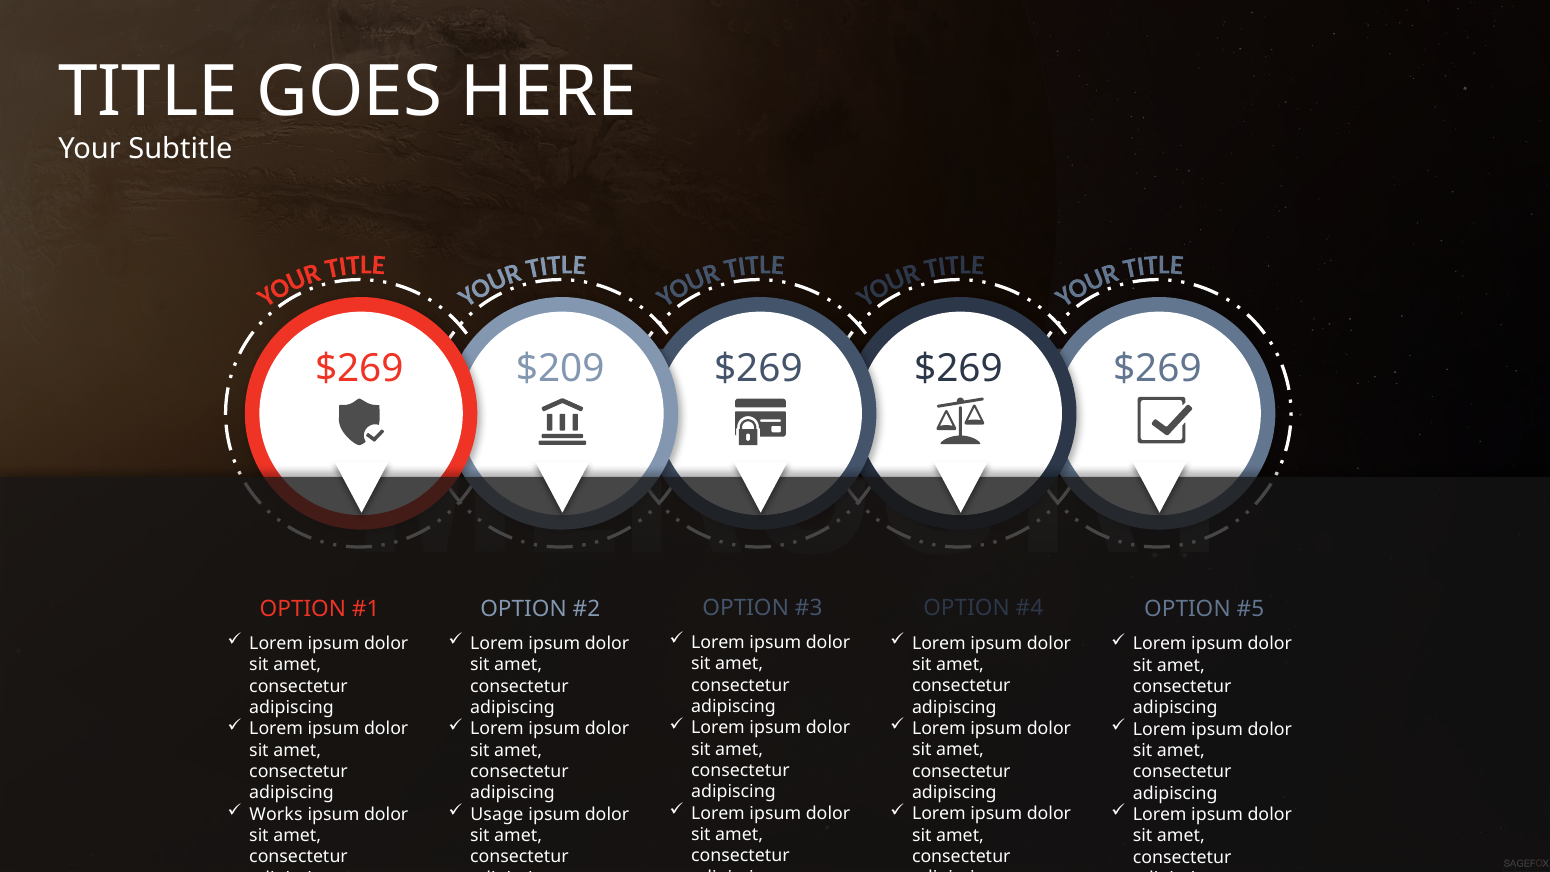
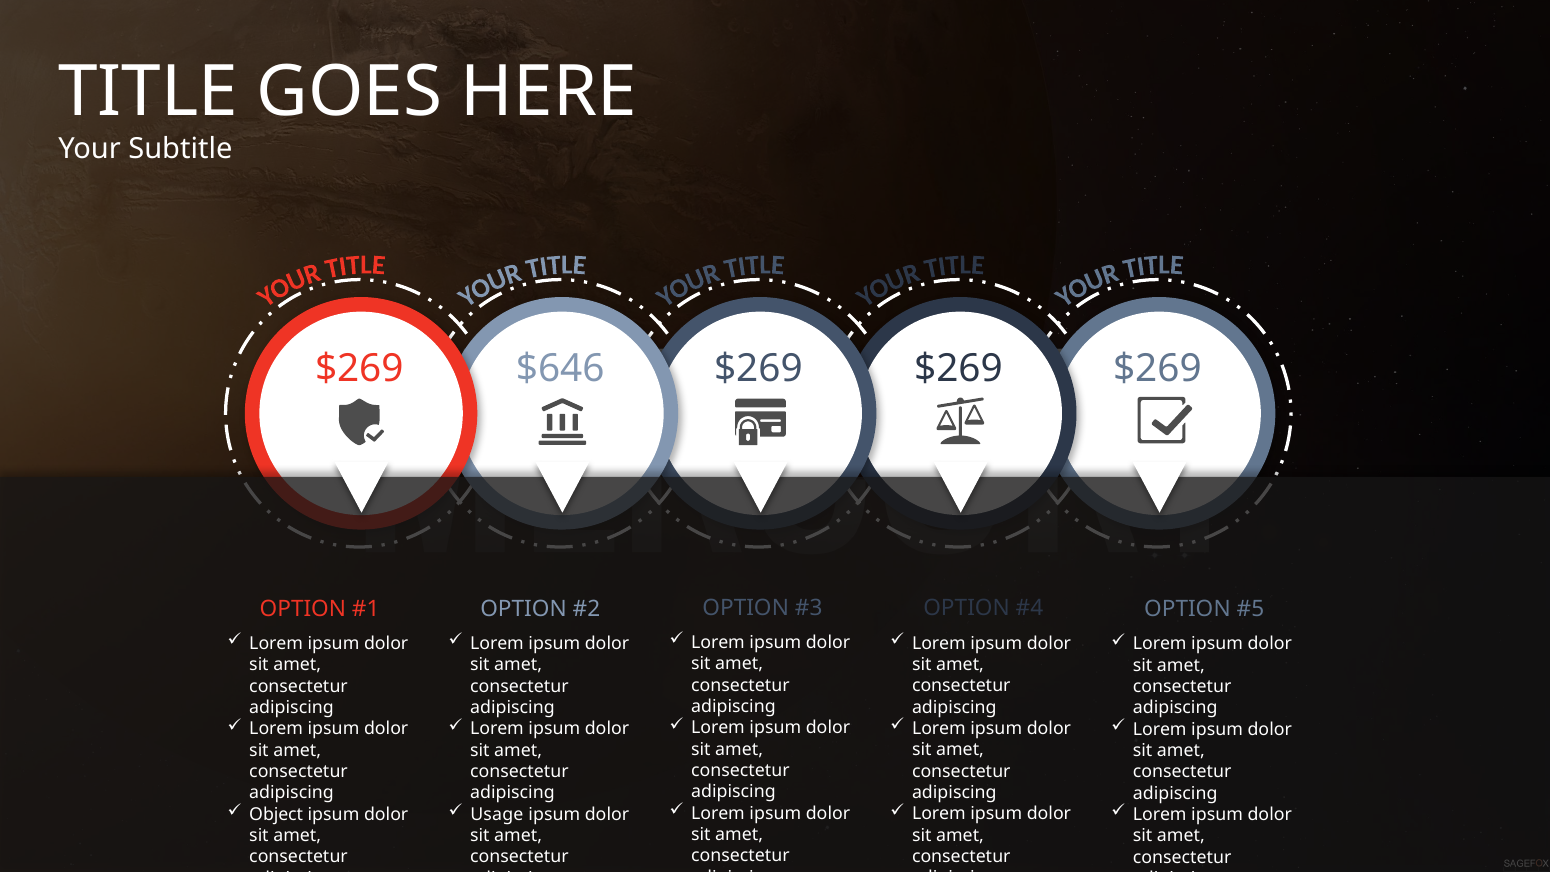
$209: $209 -> $646
Works: Works -> Object
